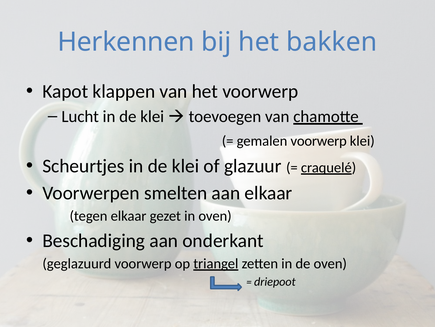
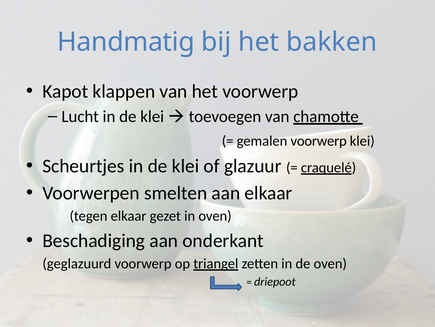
Herkennen: Herkennen -> Handmatig
